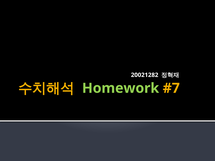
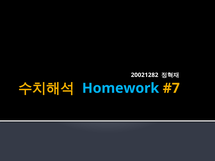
Homework colour: light green -> light blue
